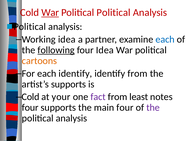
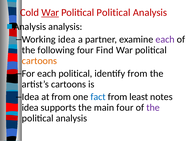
Political at (30, 27): Political -> Analysis
each at (165, 39) colour: blue -> purple
following underline: present -> none
four Idea: Idea -> Find
each identify: identify -> political
artist’s supports: supports -> cartoons
Cold at (31, 97): Cold -> Idea
at your: your -> from
fact colour: purple -> blue
four at (30, 108): four -> idea
